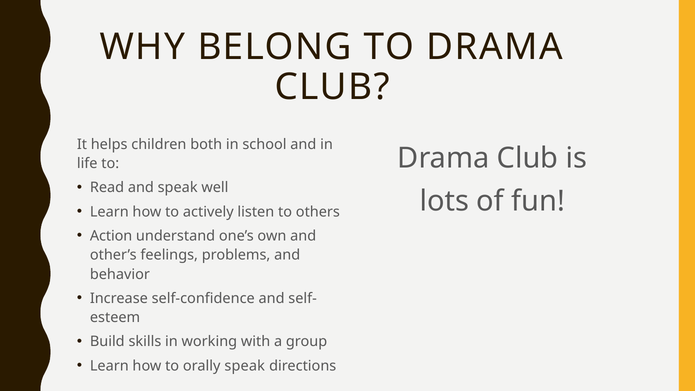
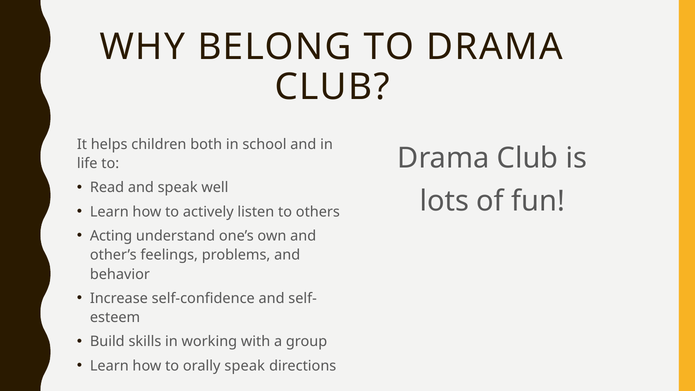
Action: Action -> Acting
